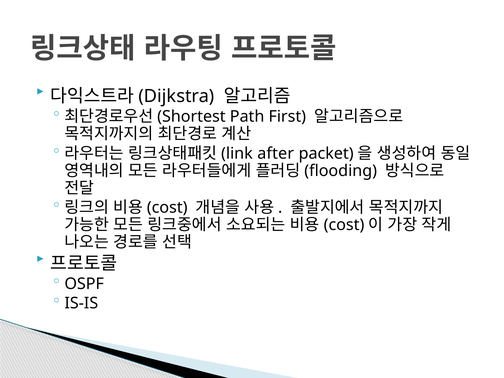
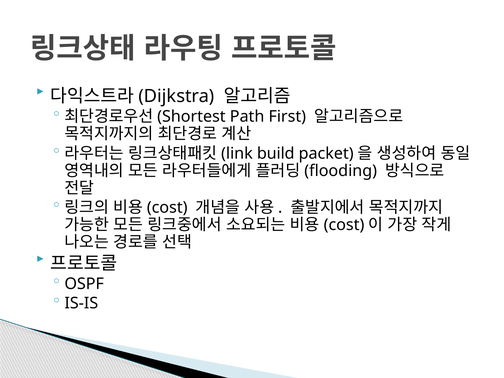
after: after -> build
